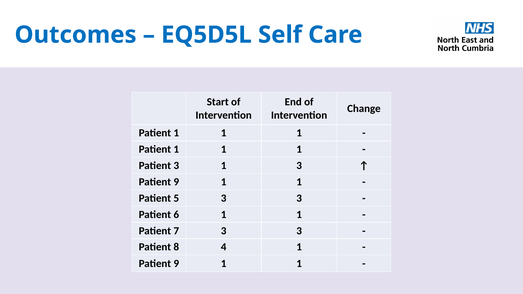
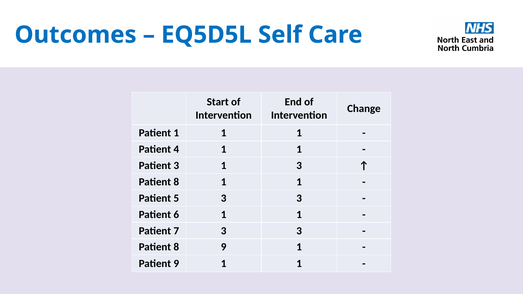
1 at (176, 149): 1 -> 4
9 at (176, 182): 9 -> 8
8 4: 4 -> 9
